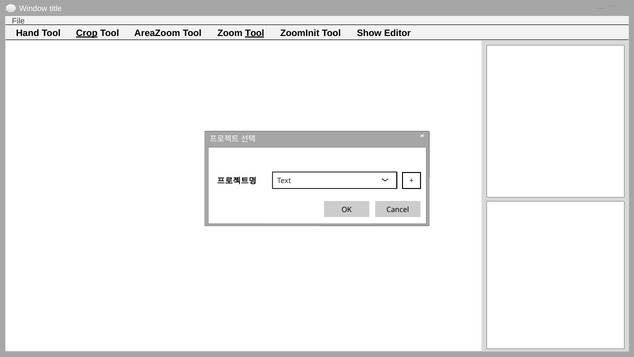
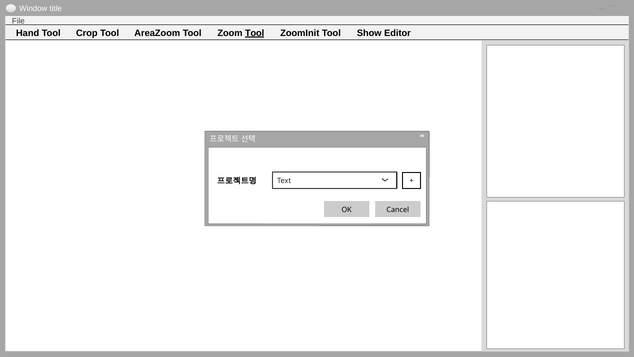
Crop underline: present -> none
